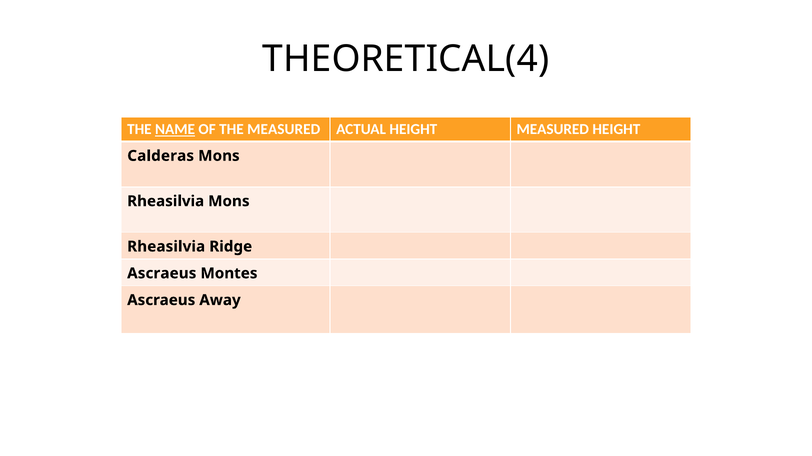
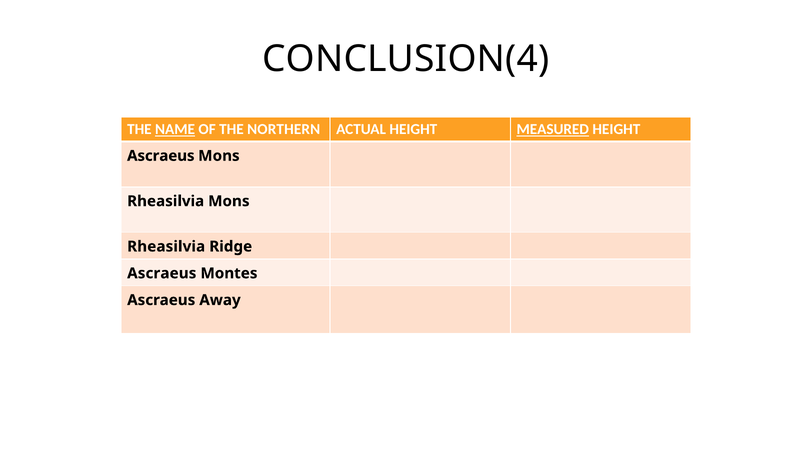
THEORETICAL(4: THEORETICAL(4 -> CONCLUSION(4
THE MEASURED: MEASURED -> NORTHERN
MEASURED at (553, 130) underline: none -> present
Calderas at (161, 156): Calderas -> Ascraeus
